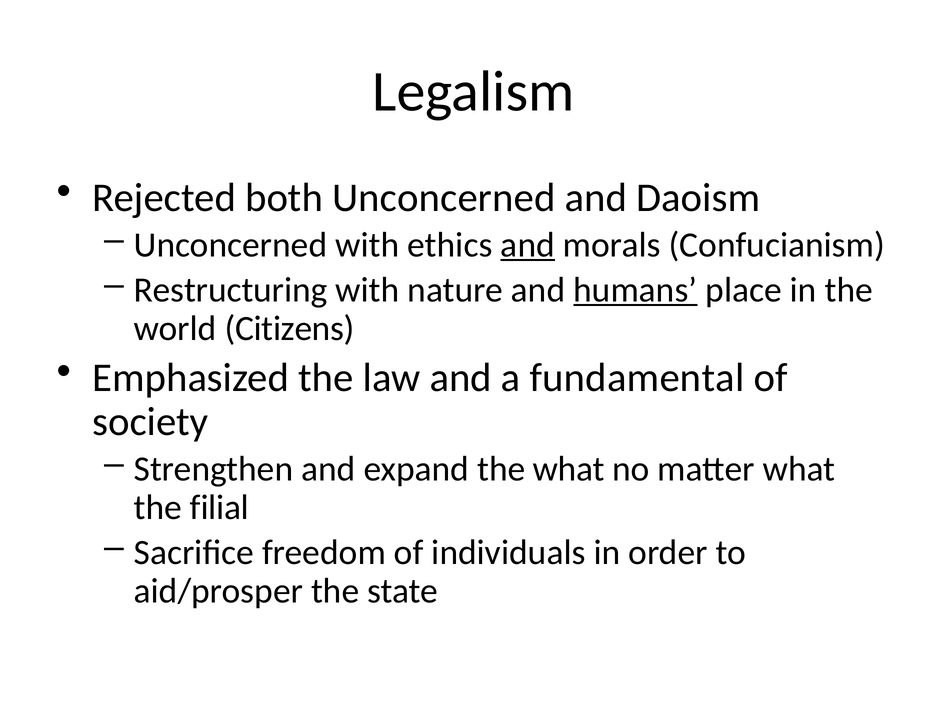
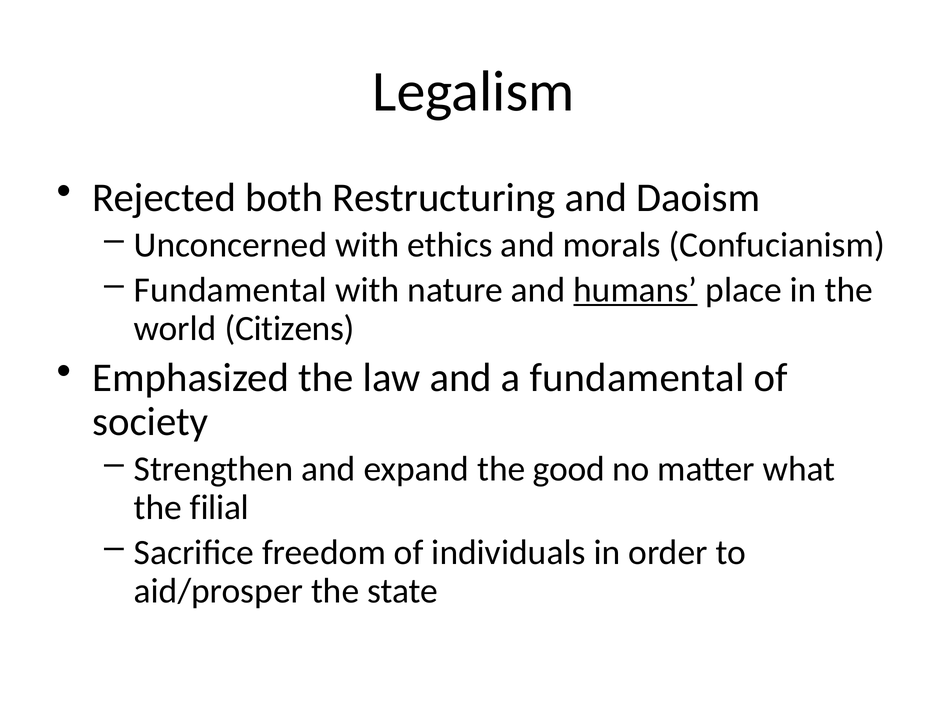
both Unconcerned: Unconcerned -> Restructuring
and at (528, 245) underline: present -> none
Restructuring at (231, 290): Restructuring -> Fundamental
the what: what -> good
